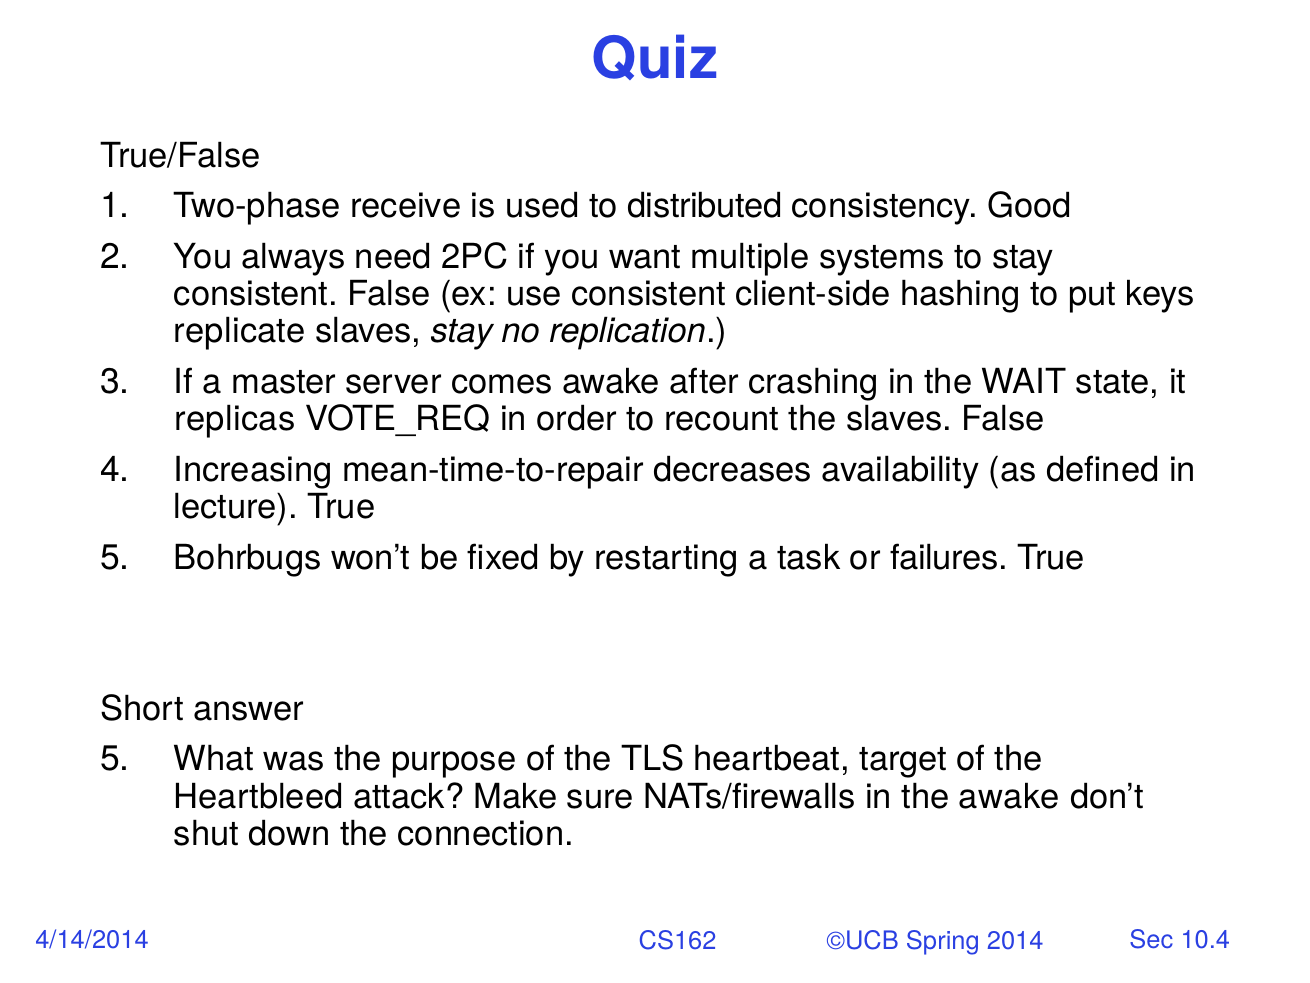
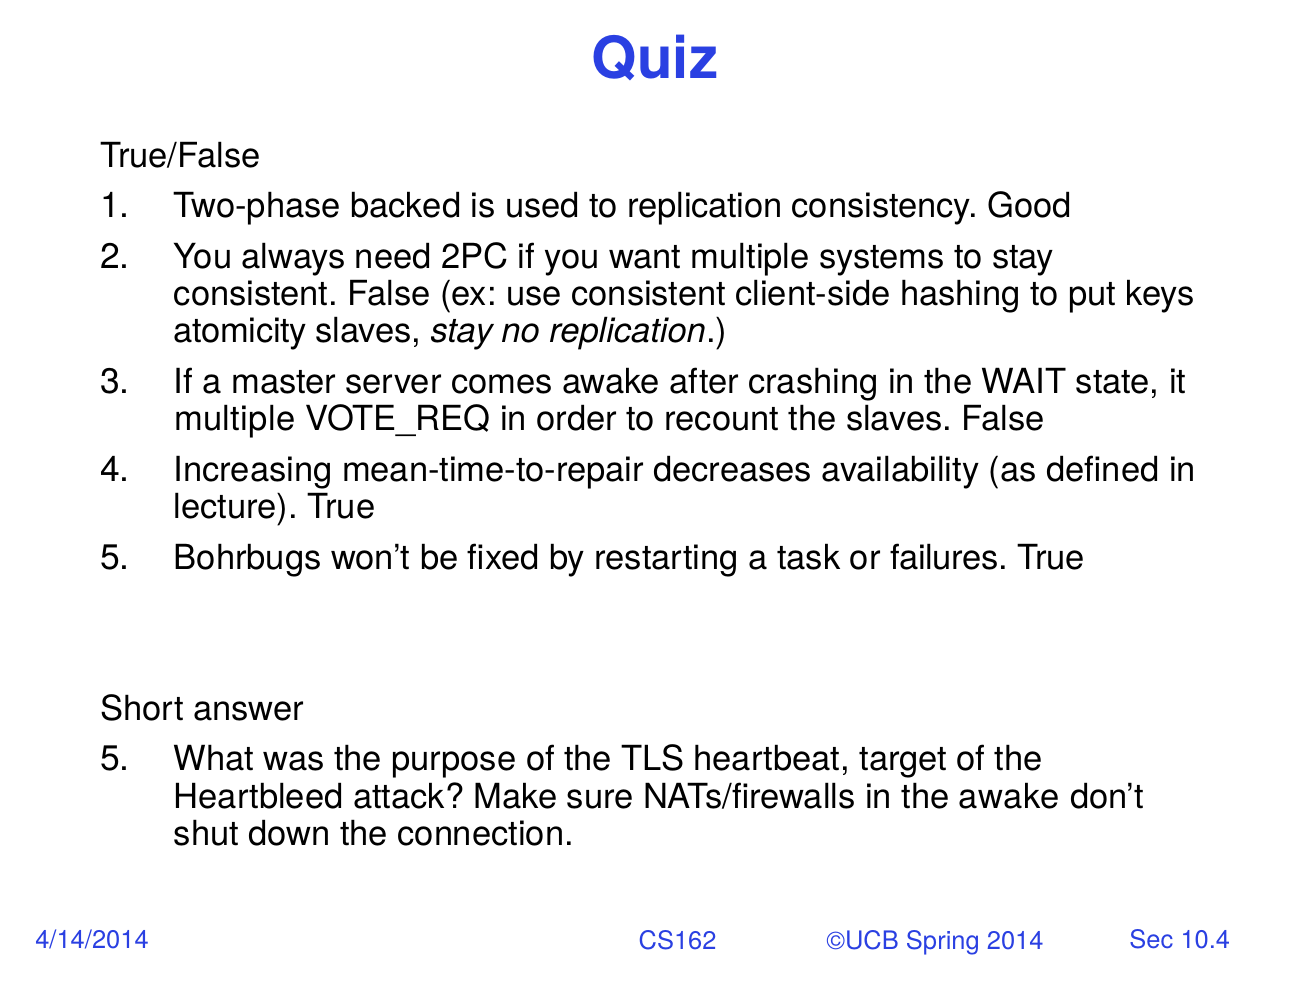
receive: receive -> backed
to distributed: distributed -> replication
replicate: replicate -> atomicity
replicas at (235, 419): replicas -> multiple
